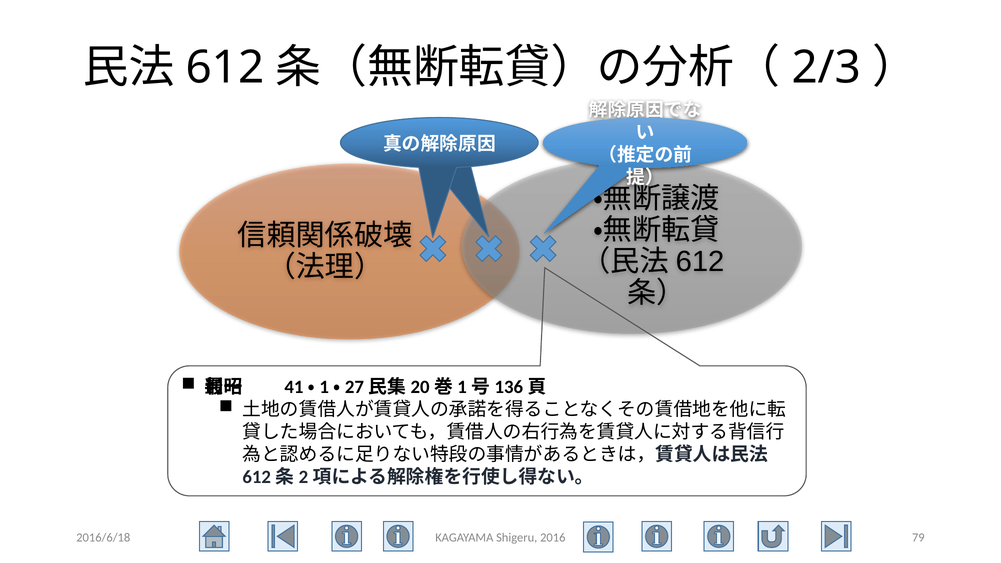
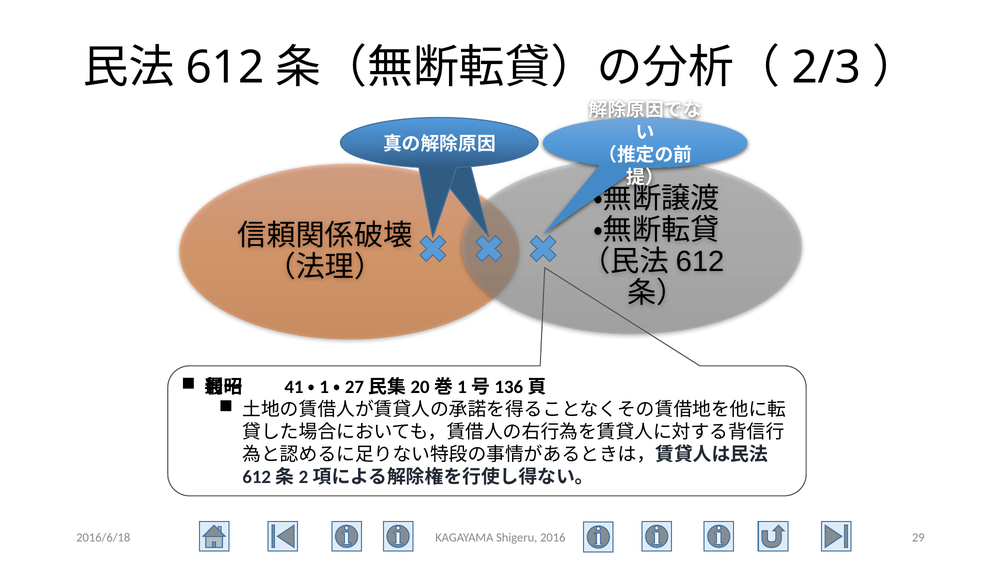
79: 79 -> 29
